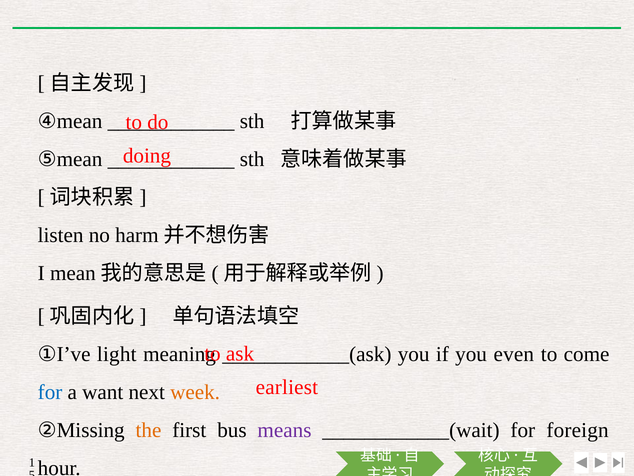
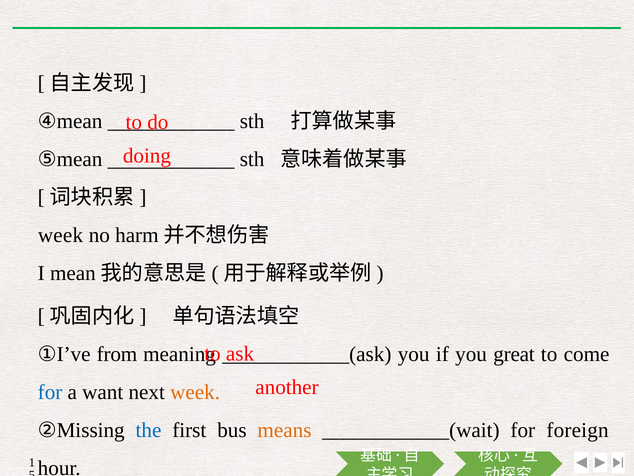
listen at (61, 235): listen -> week
light: light -> from
even: even -> great
earliest: earliest -> another
the colour: orange -> blue
means colour: purple -> orange
